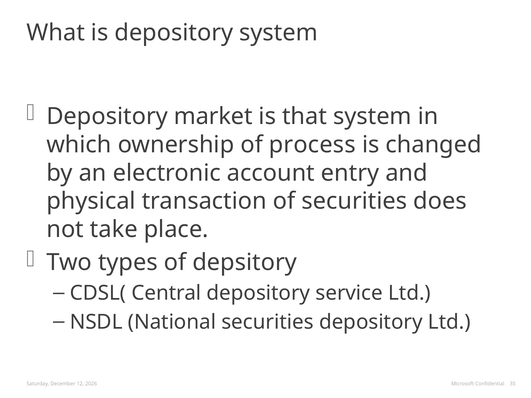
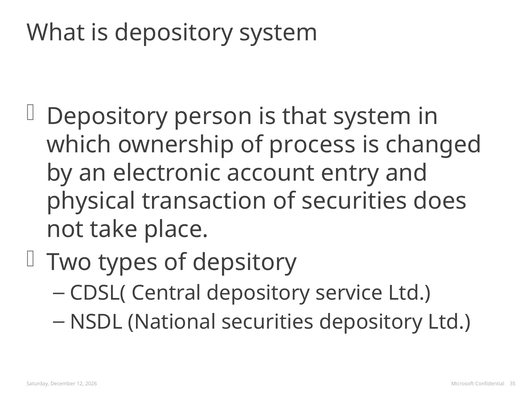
market: market -> person
